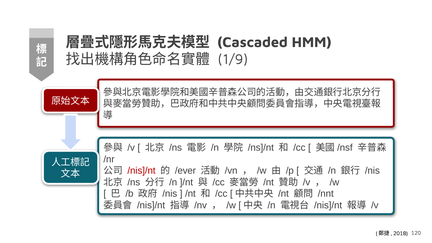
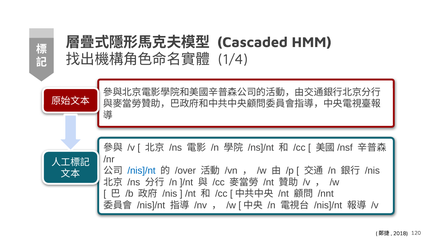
1/9: 1/9 -> 1/4
/nis]/nt at (142, 171) colour: red -> blue
/ever: /ever -> /over
